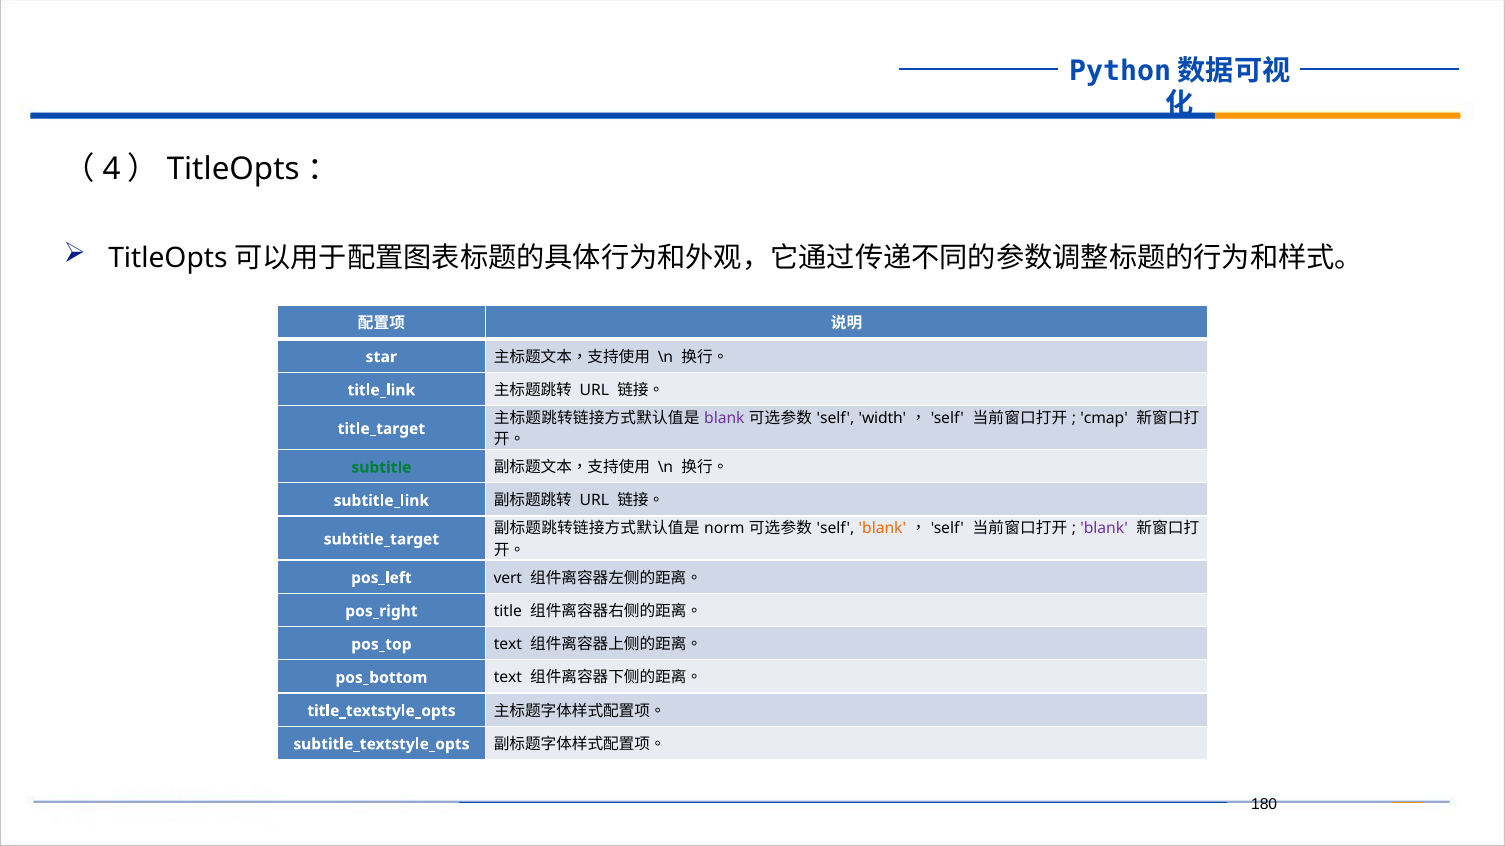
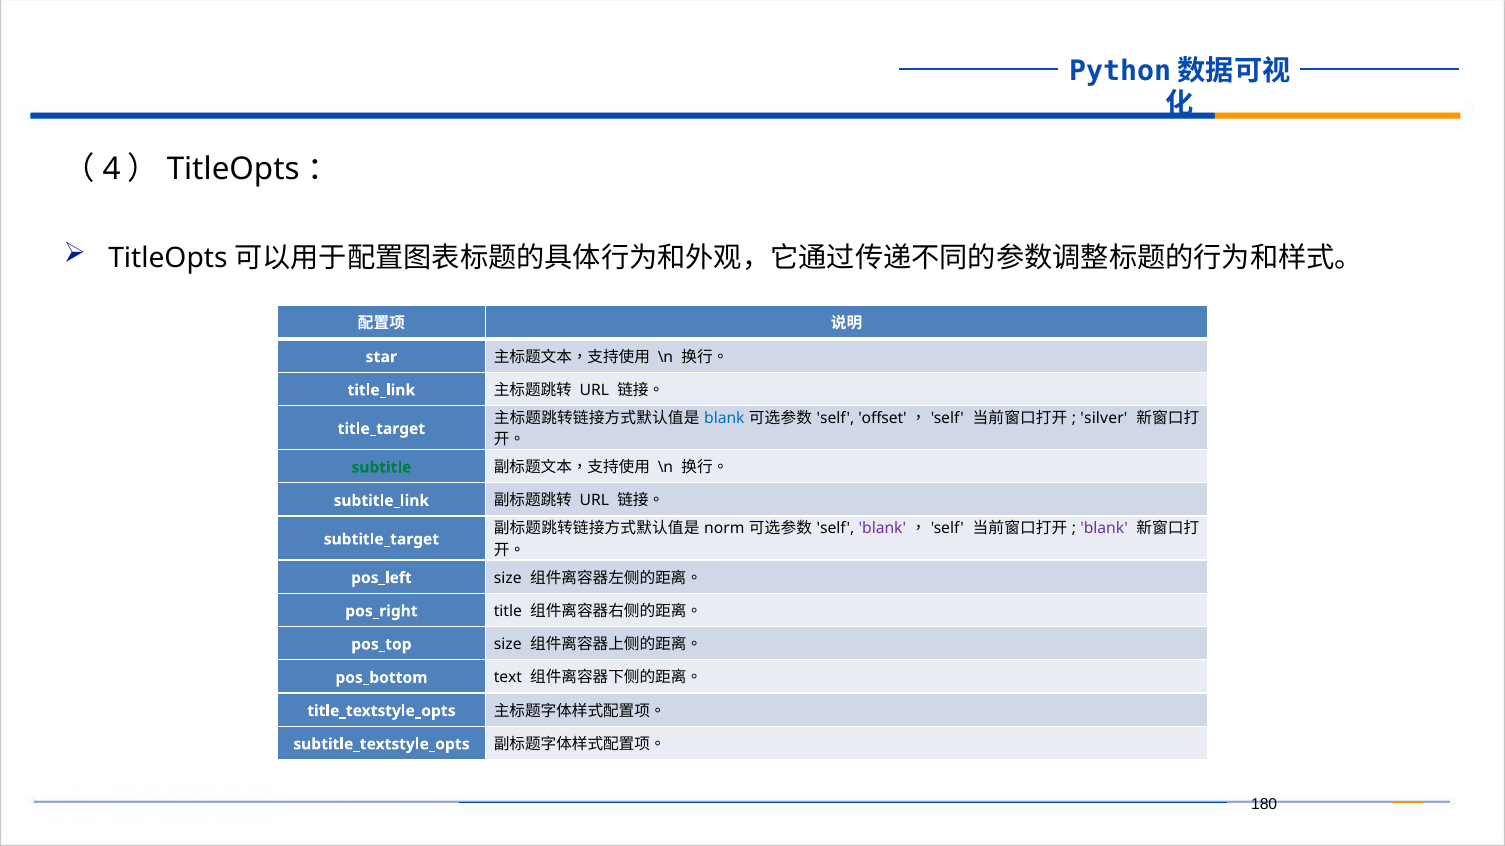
blank at (724, 418) colour: purple -> blue
width: width -> offset
cmap: cmap -> silver
blank at (882, 529) colour: orange -> purple
vert at (508, 578): vert -> size
text at (508, 645): text -> size
